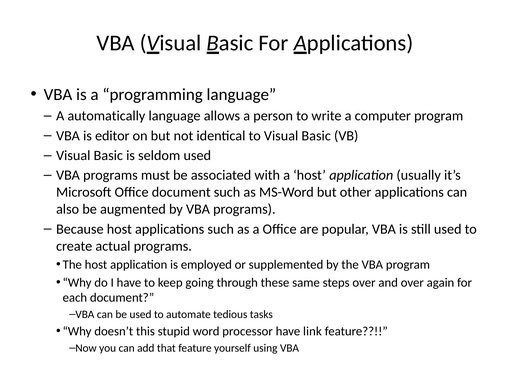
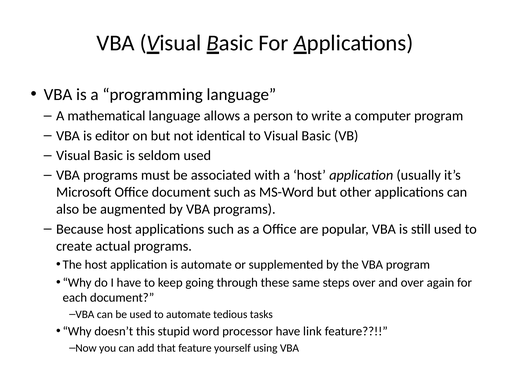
automatically: automatically -> mathematical
is employed: employed -> automate
